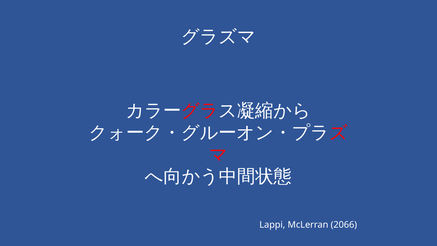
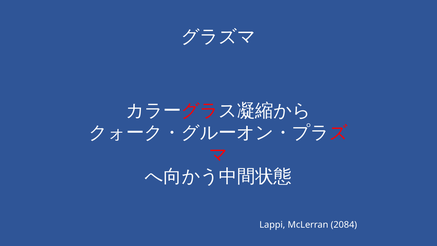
2066: 2066 -> 2084
